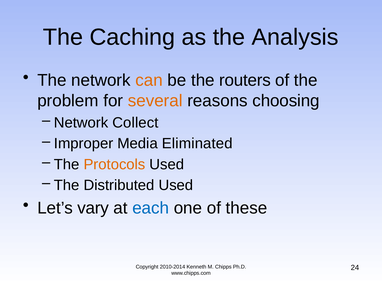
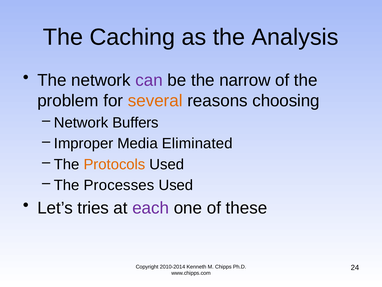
can colour: orange -> purple
routers: routers -> narrow
Collect: Collect -> Buffers
Distributed: Distributed -> Processes
vary: vary -> tries
each colour: blue -> purple
